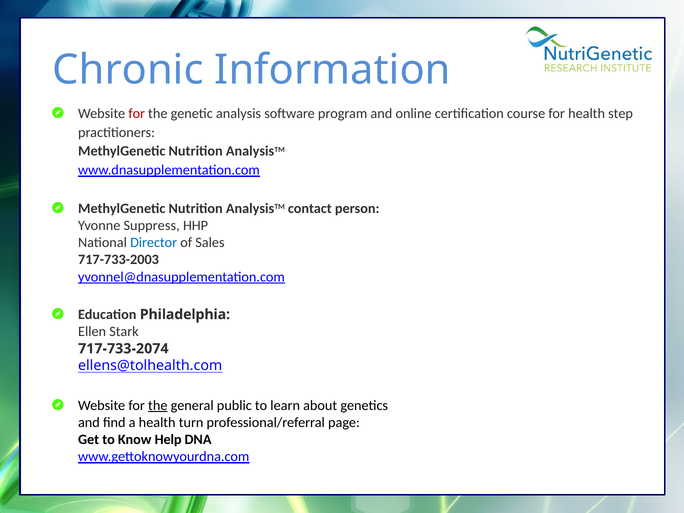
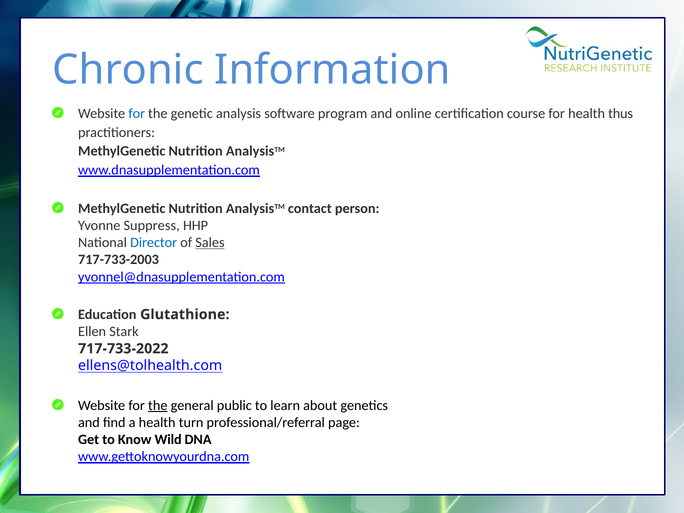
for at (137, 114) colour: red -> blue
step: step -> thus
Sales underline: none -> present
Philadelphia: Philadelphia -> Glutathione
717-733-2074: 717-733-2074 -> 717-733-2022
Help: Help -> Wild
